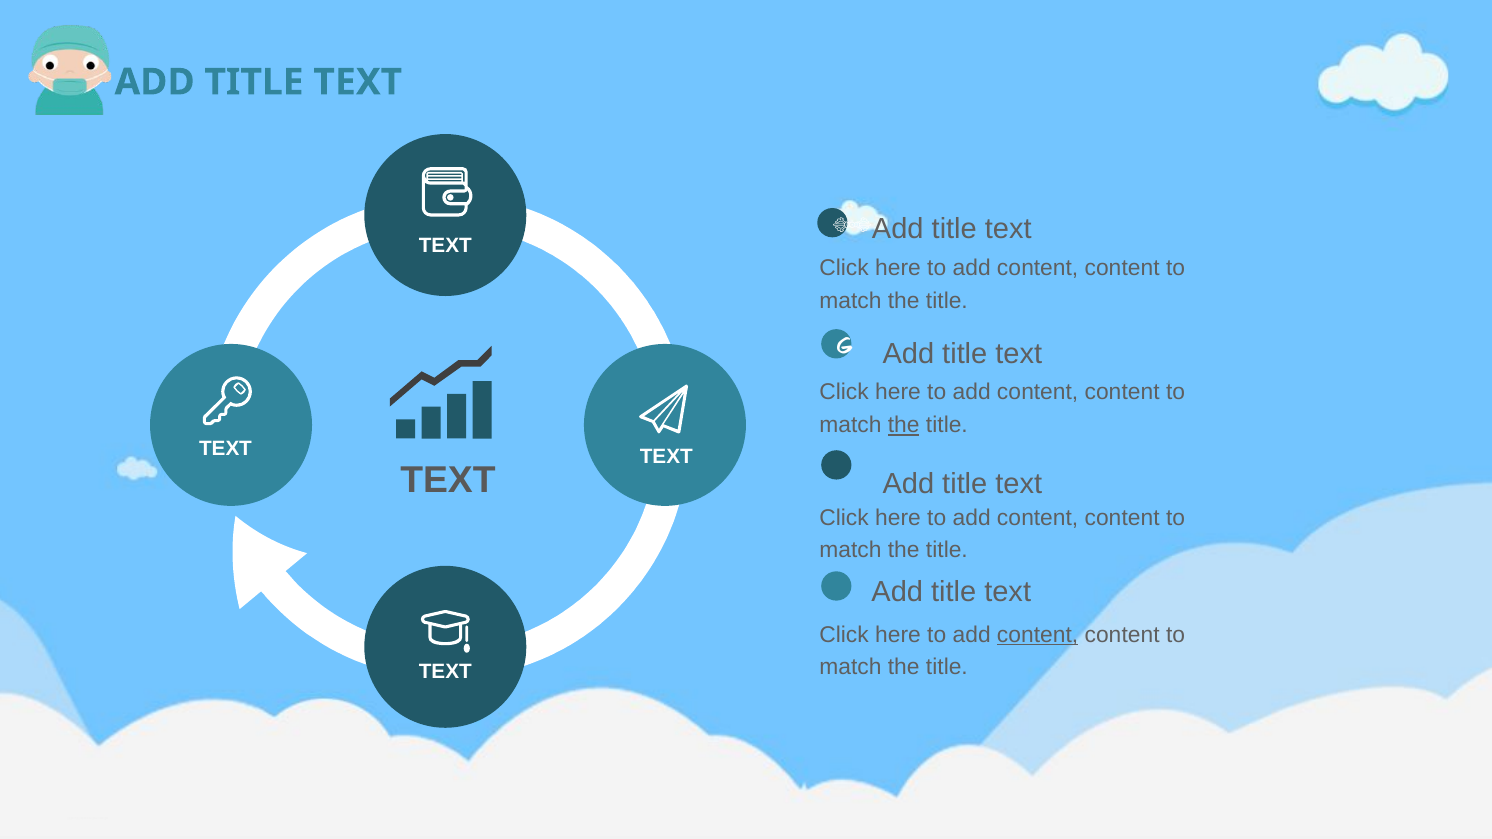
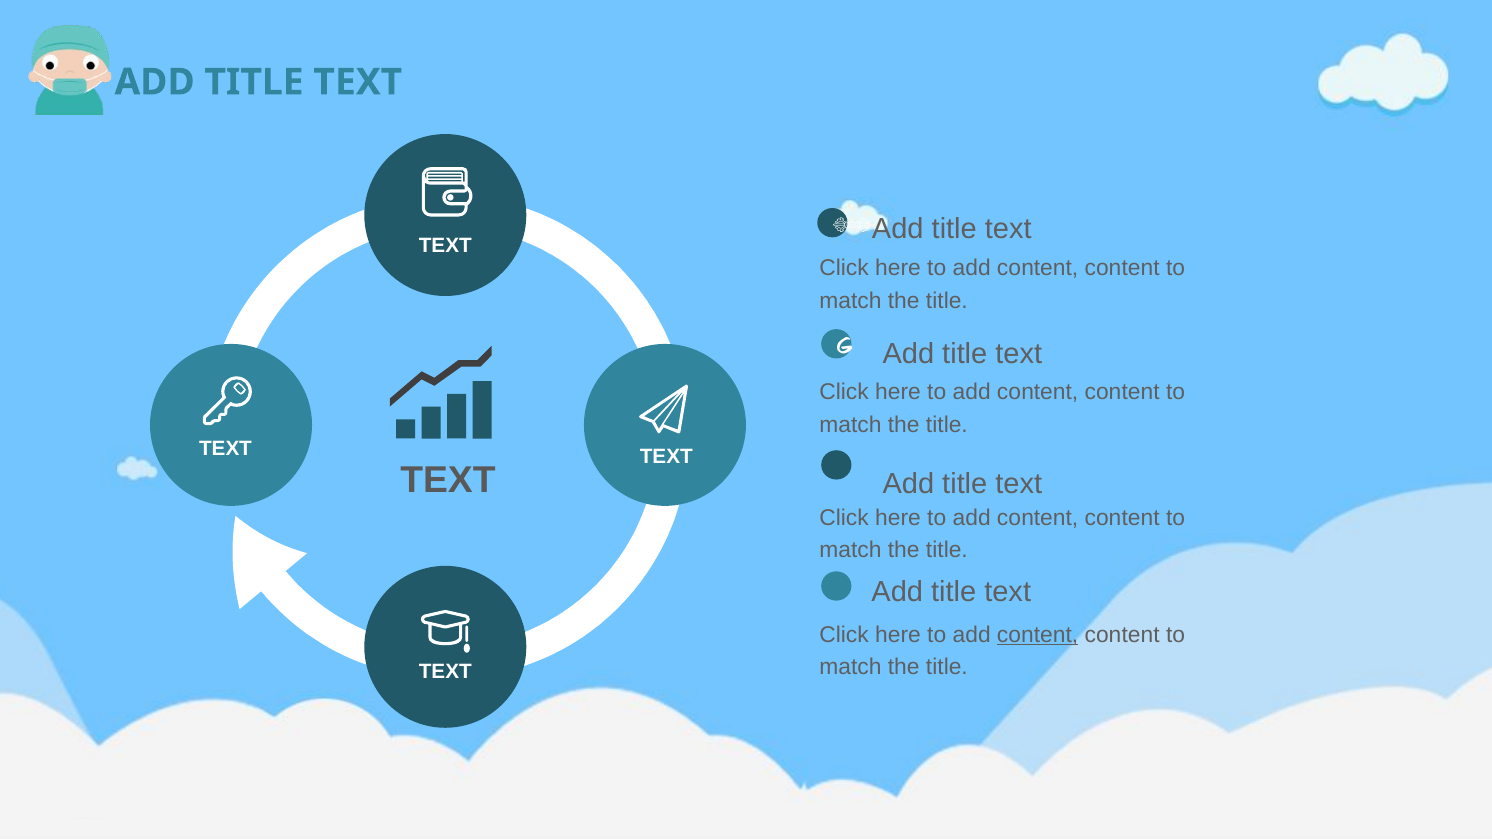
the at (904, 425) underline: present -> none
